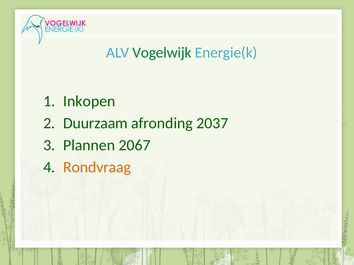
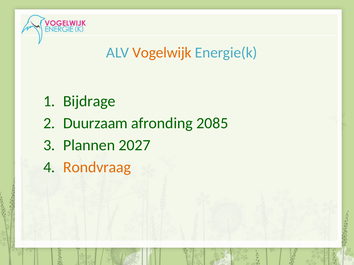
Vogelwijk colour: green -> orange
Inkopen: Inkopen -> Bijdrage
2037: 2037 -> 2085
2067: 2067 -> 2027
